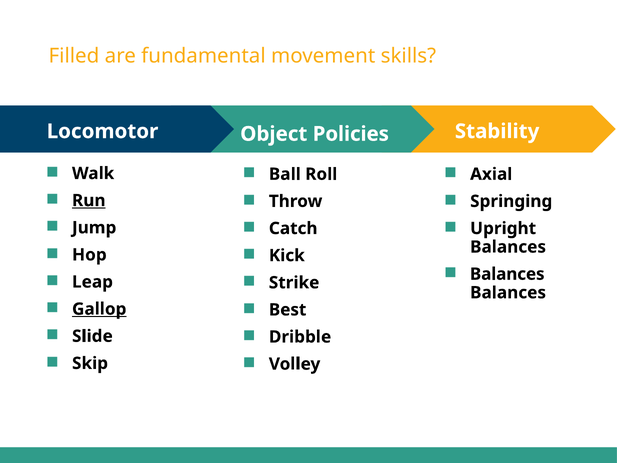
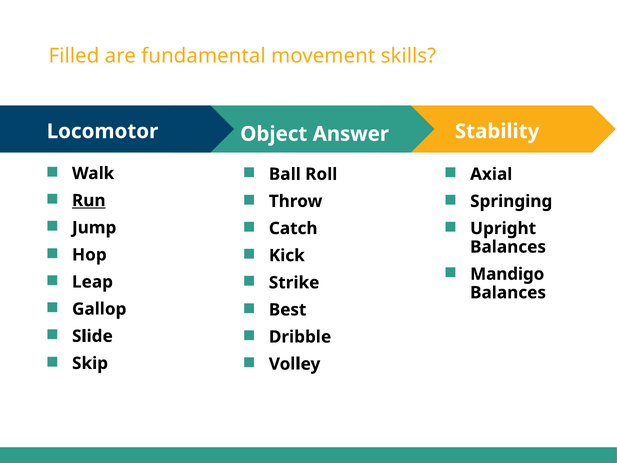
Policies: Policies -> Answer
Balances at (507, 274): Balances -> Mandigo
Gallop underline: present -> none
